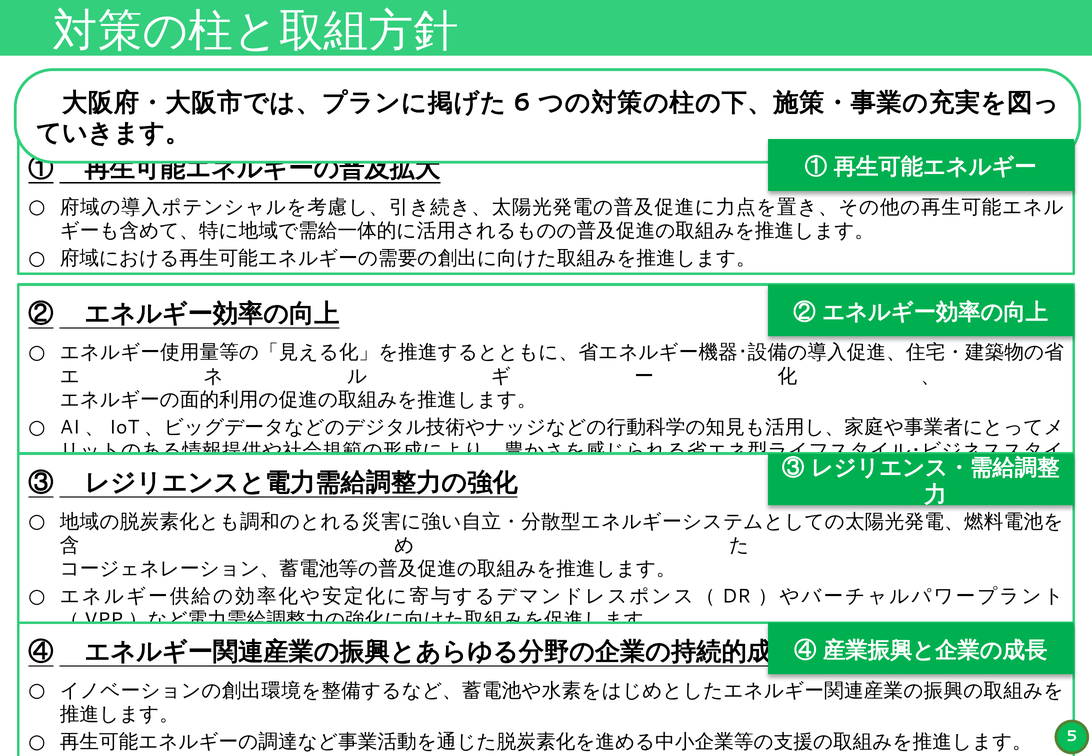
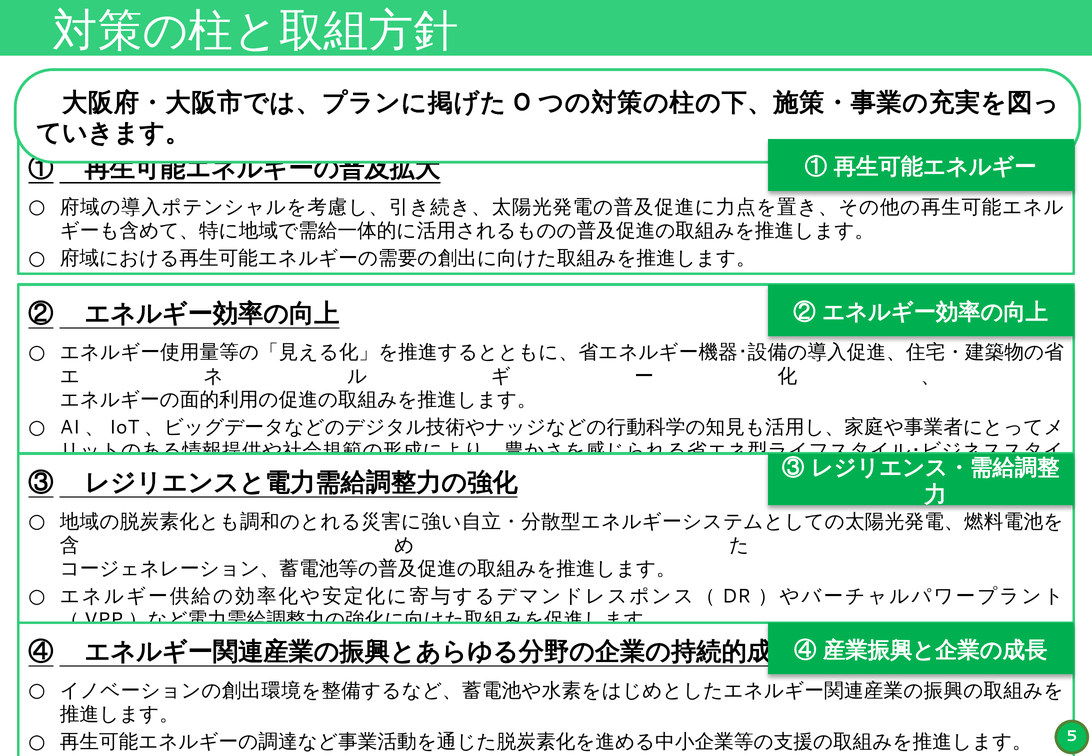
6: 6 -> 0
